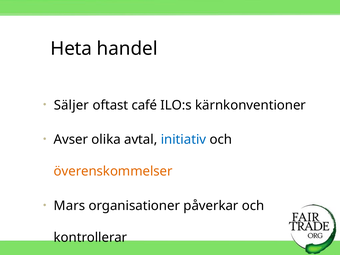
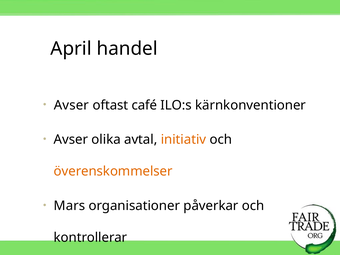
Heta: Heta -> April
Säljer at (71, 105): Säljer -> Avser
initiativ colour: blue -> orange
